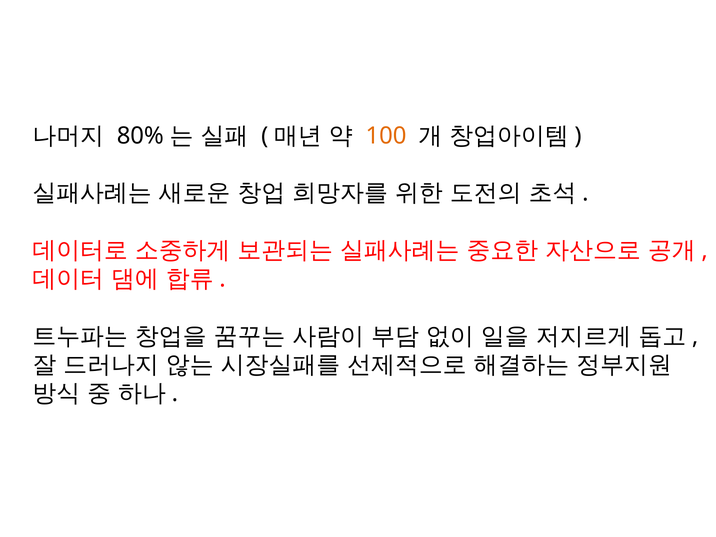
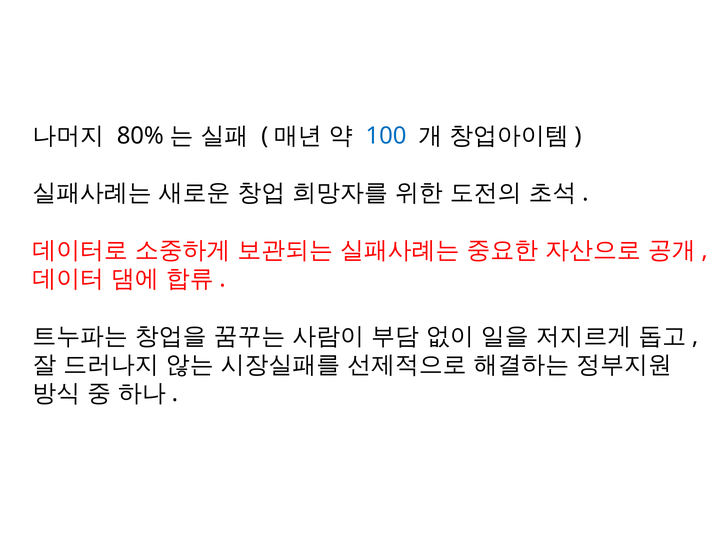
100 colour: orange -> blue
